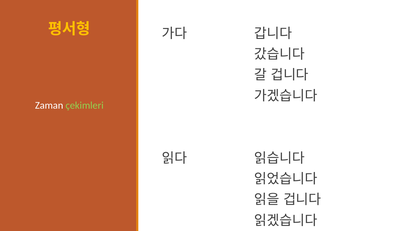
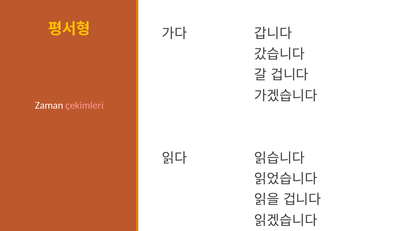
çekimleri colour: light green -> pink
